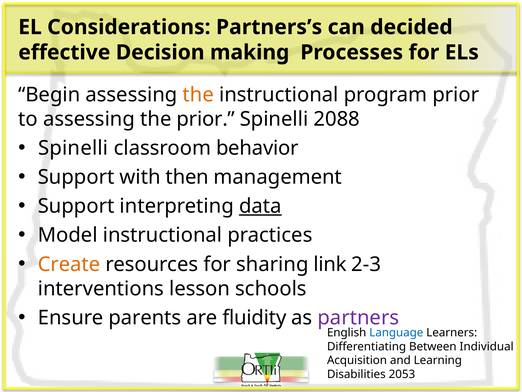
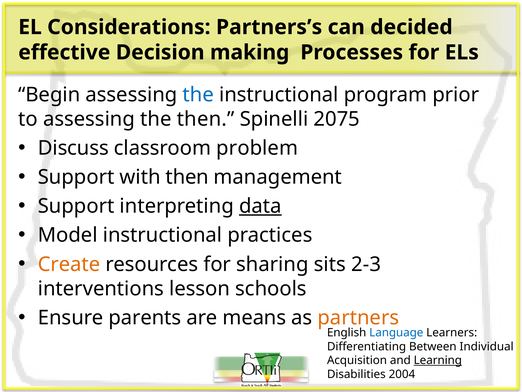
the at (198, 95) colour: orange -> blue
the prior: prior -> then
2088: 2088 -> 2075
Spinelli at (73, 148): Spinelli -> Discuss
behavior: behavior -> problem
link: link -> sits
fluidity: fluidity -> means
partners colour: purple -> orange
Learning underline: none -> present
2053: 2053 -> 2004
